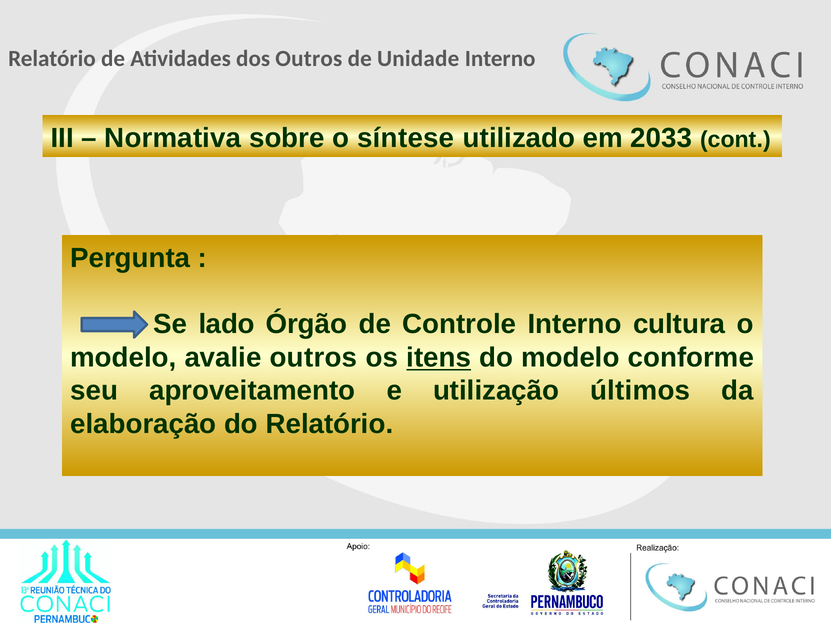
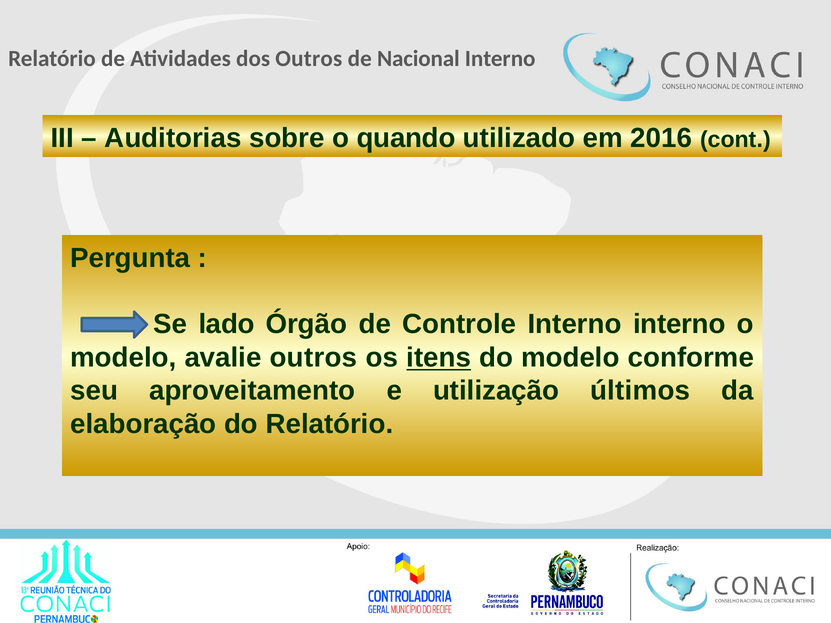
Unidade: Unidade -> Nacional
Normativa: Normativa -> Auditorias
síntese: síntese -> quando
2033: 2033 -> 2016
Interno cultura: cultura -> interno
